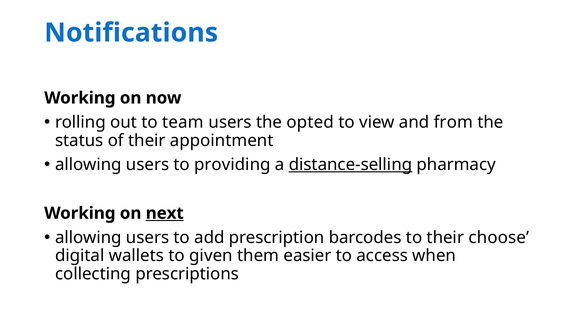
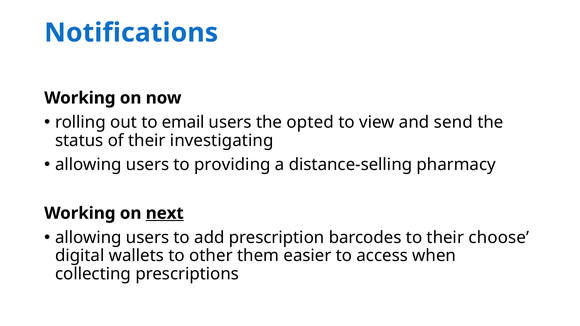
team: team -> email
from: from -> send
appointment: appointment -> investigating
distance-selling underline: present -> none
given: given -> other
